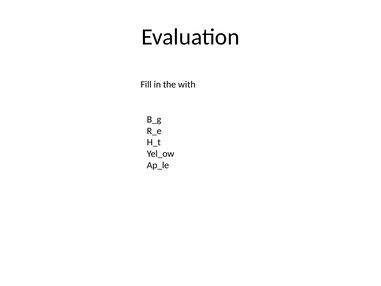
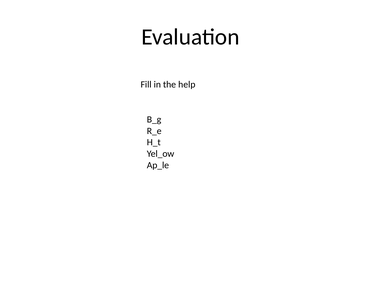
with: with -> help
